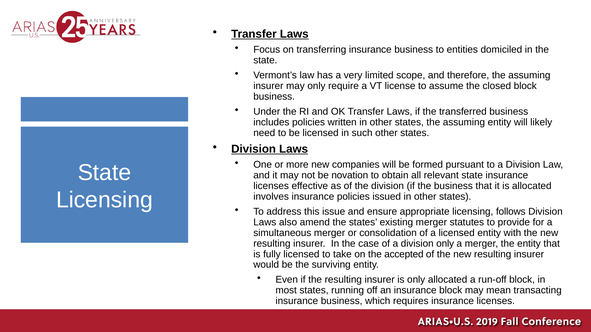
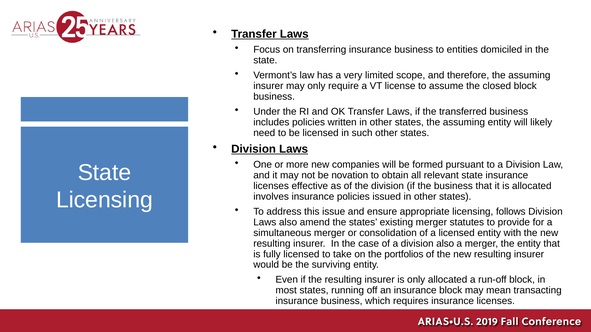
division only: only -> also
accepted: accepted -> portfolios
